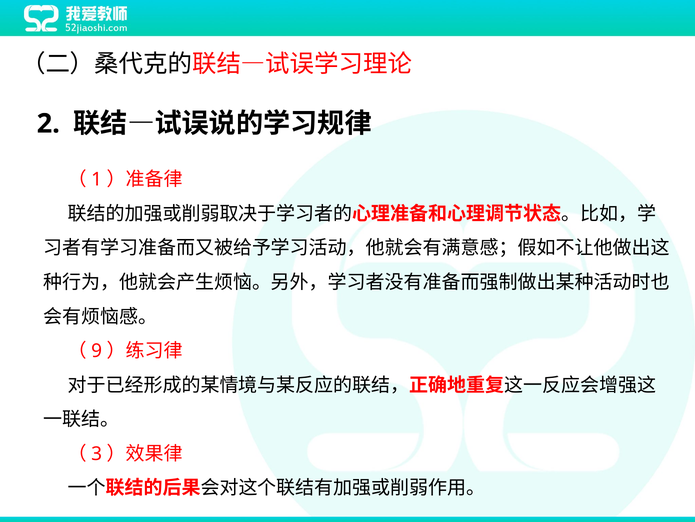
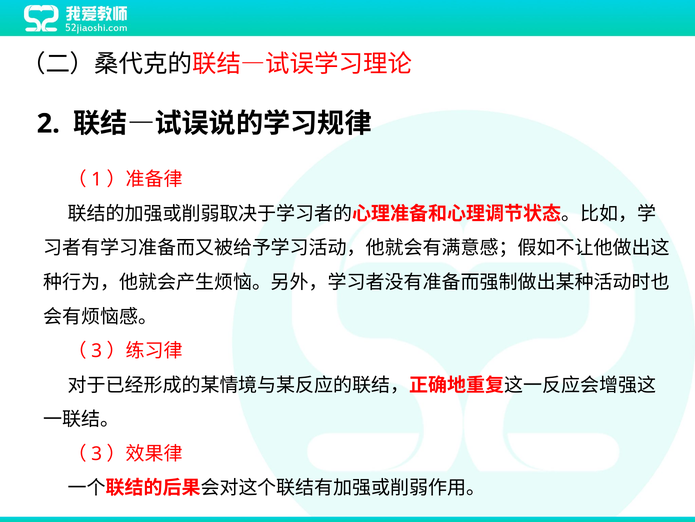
9 at (97, 351): 9 -> 3
